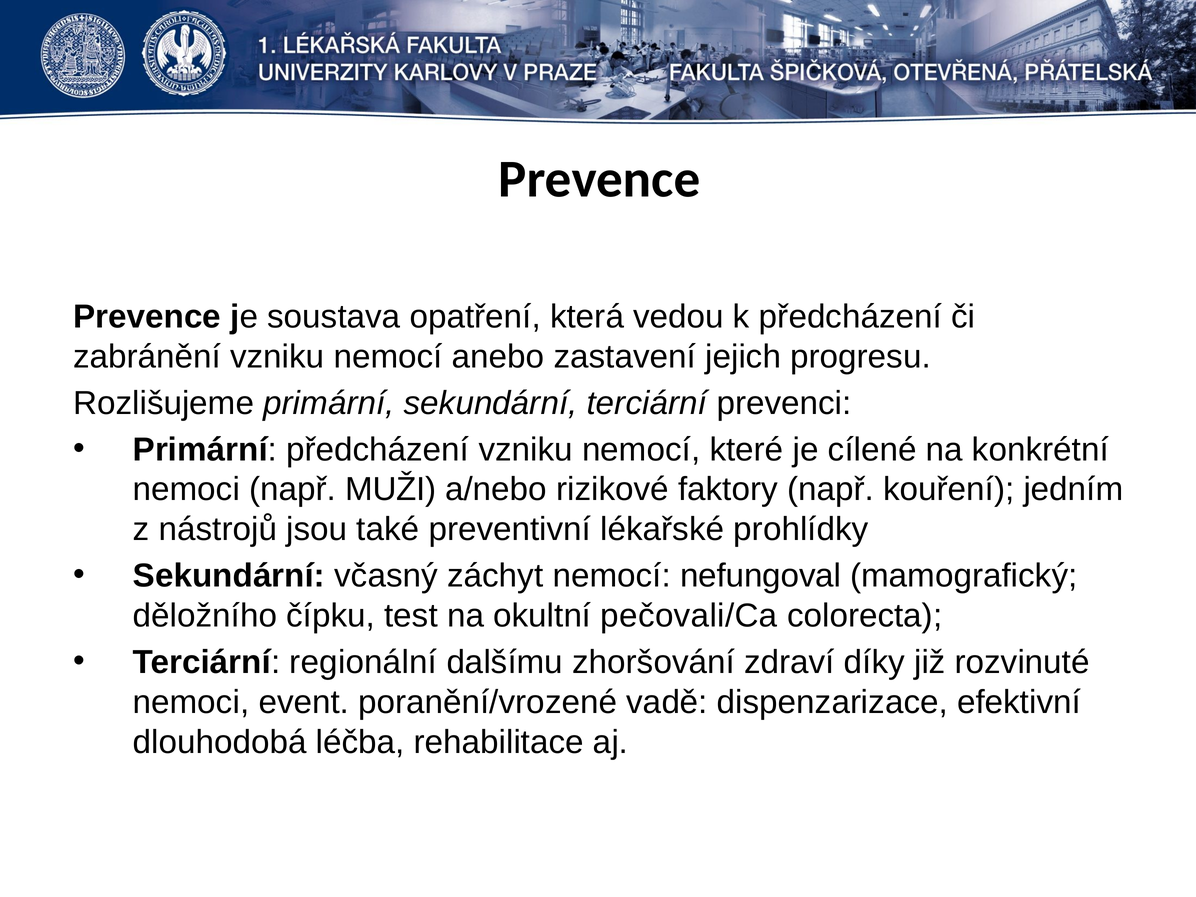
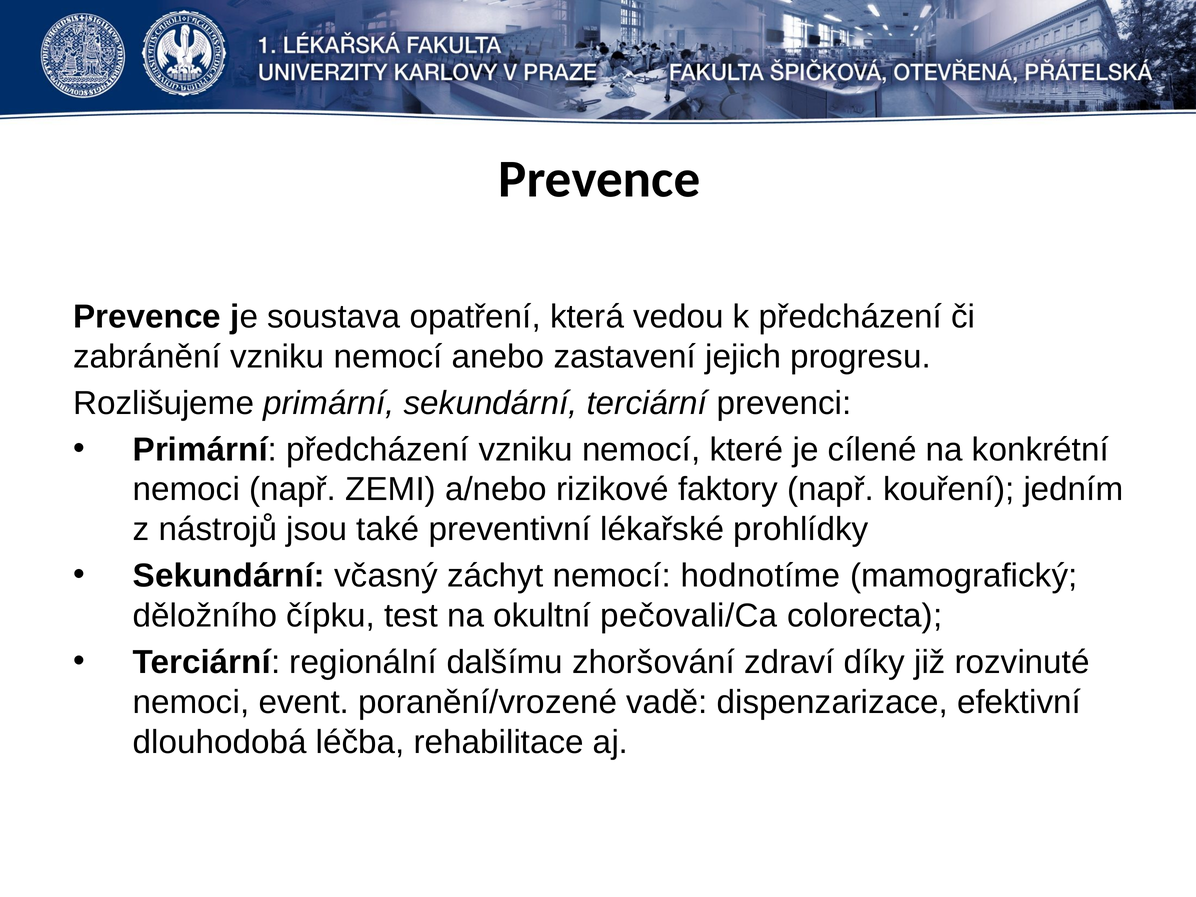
MUŽI: MUŽI -> ZEMI
nefungoval: nefungoval -> hodnotíme
